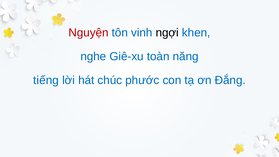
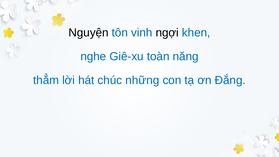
Nguyện colour: red -> black
tiếng: tiếng -> thẳm
phước: phước -> những
